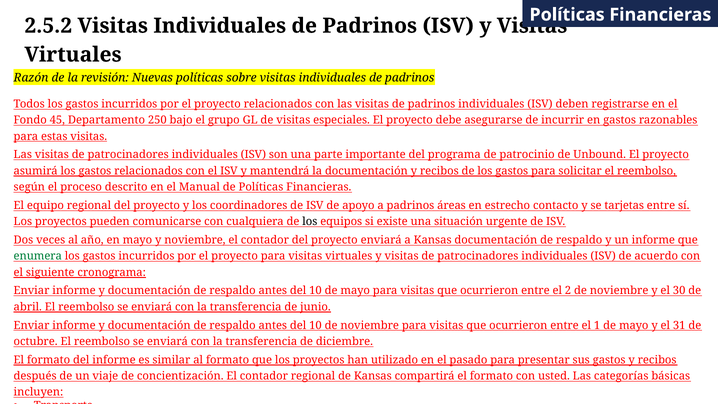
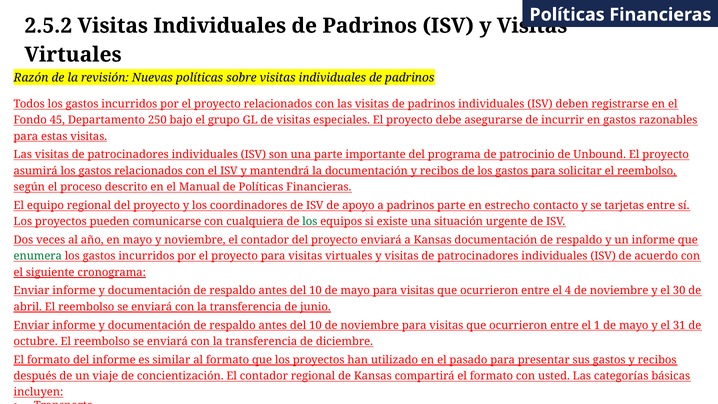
padrinos áreas: áreas -> parte
los at (310, 222) colour: black -> green
2: 2 -> 4
